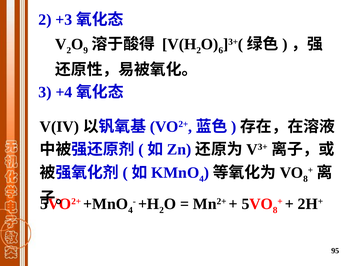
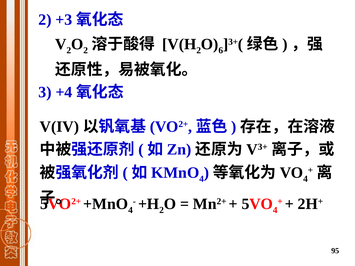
9 at (86, 50): 9 -> 2
8 at (305, 179): 8 -> 4
8 at (275, 210): 8 -> 4
